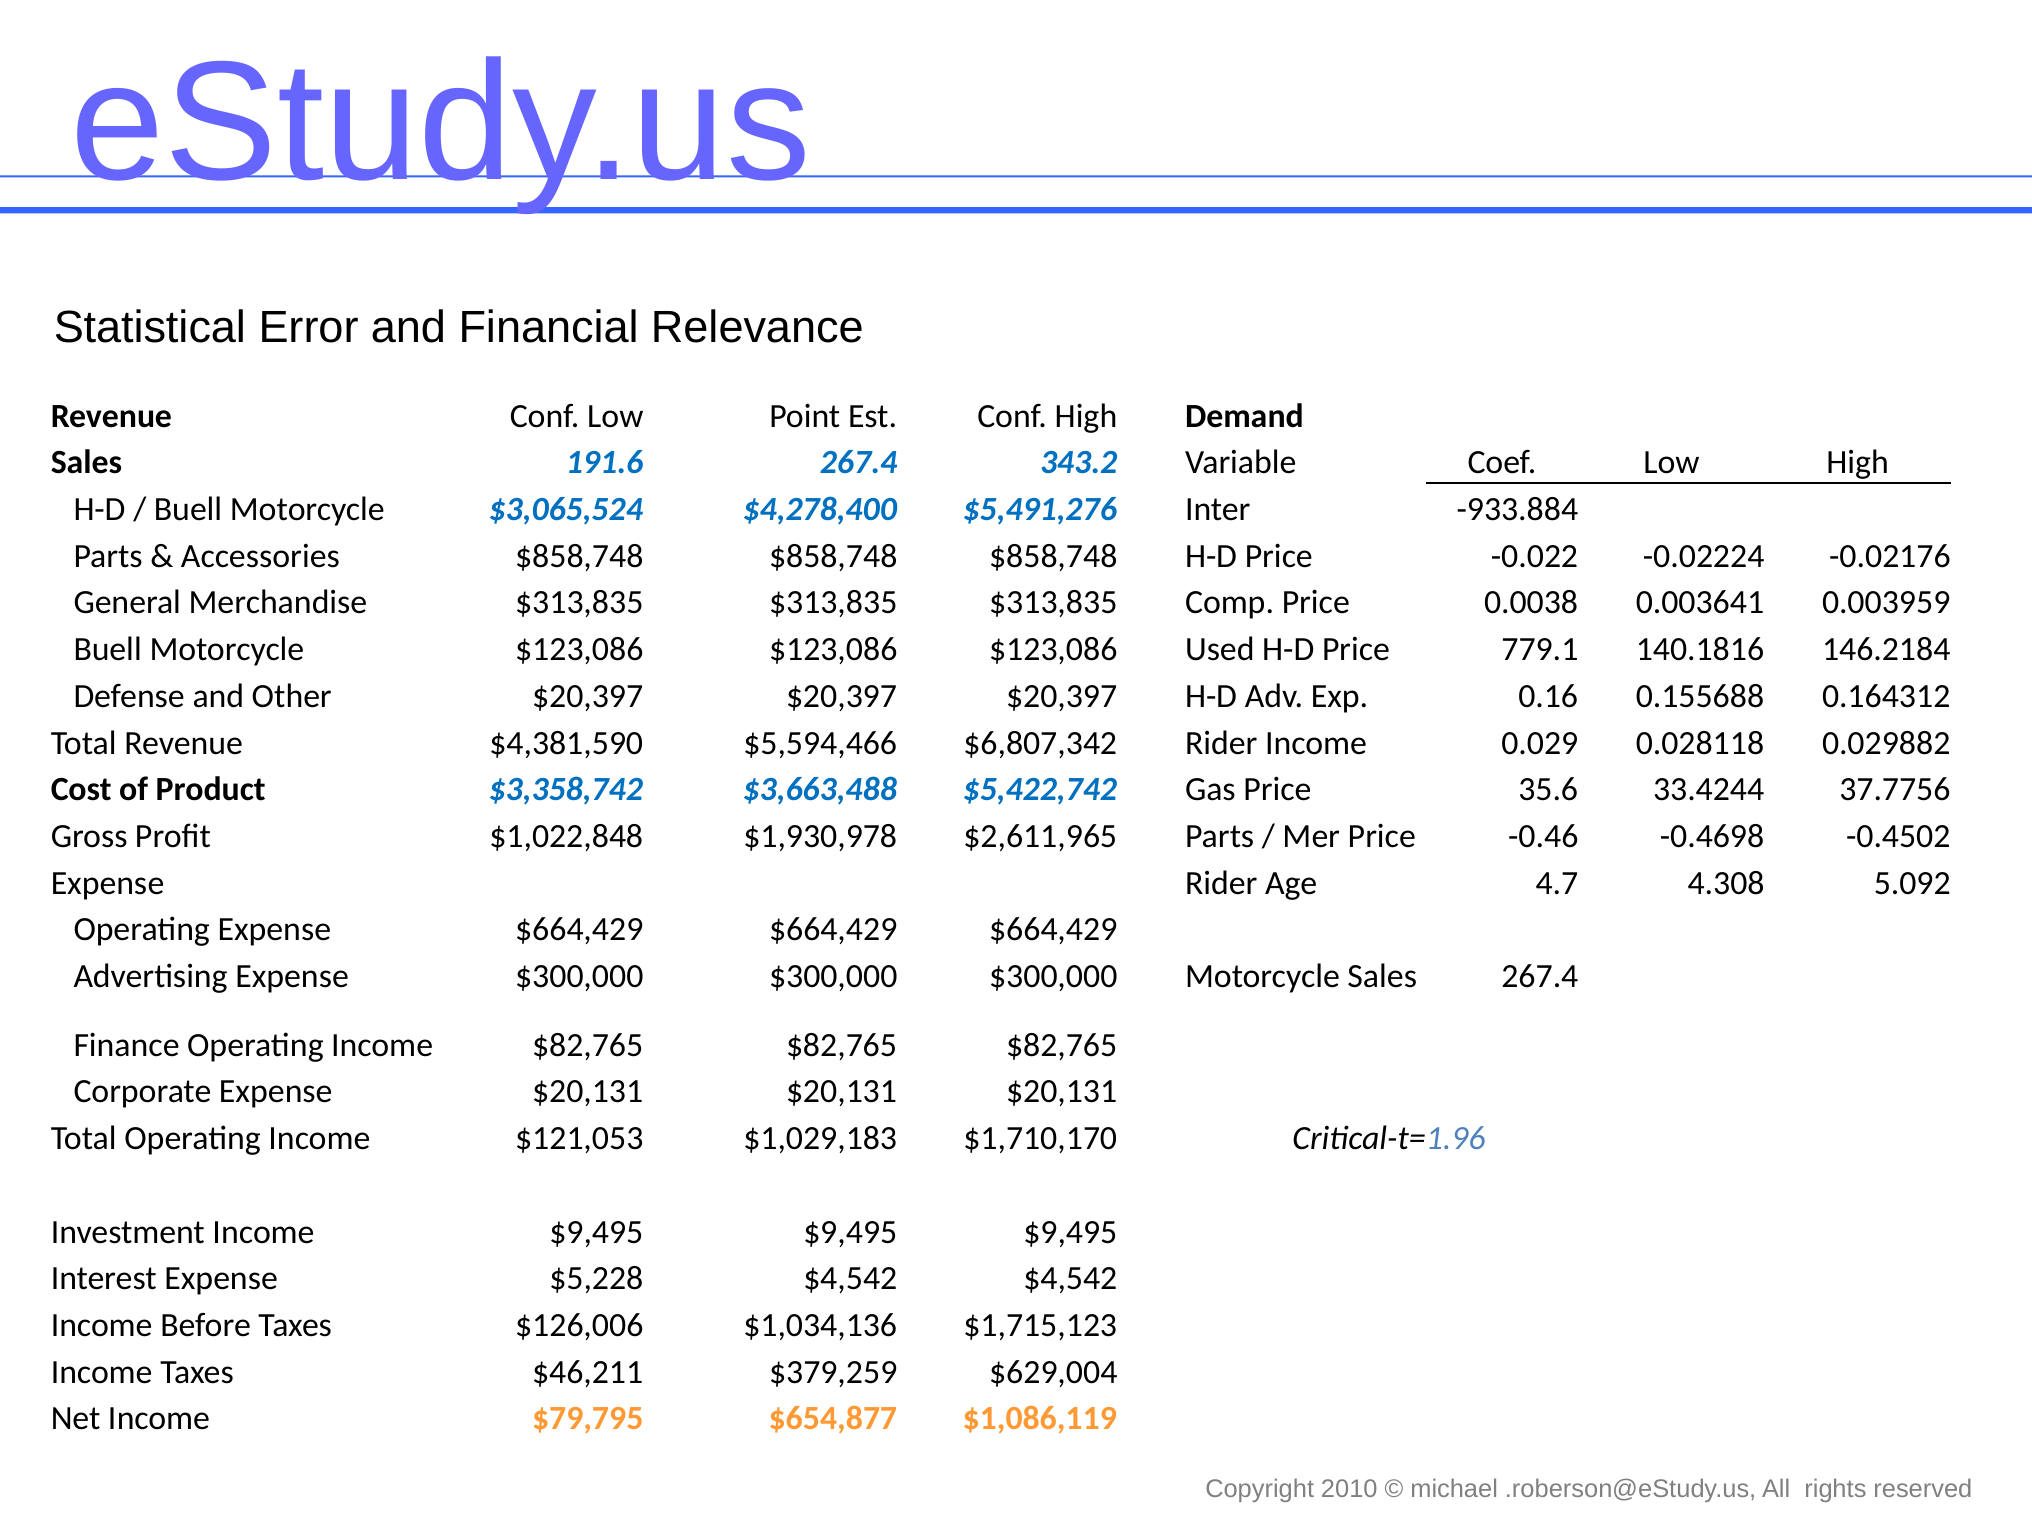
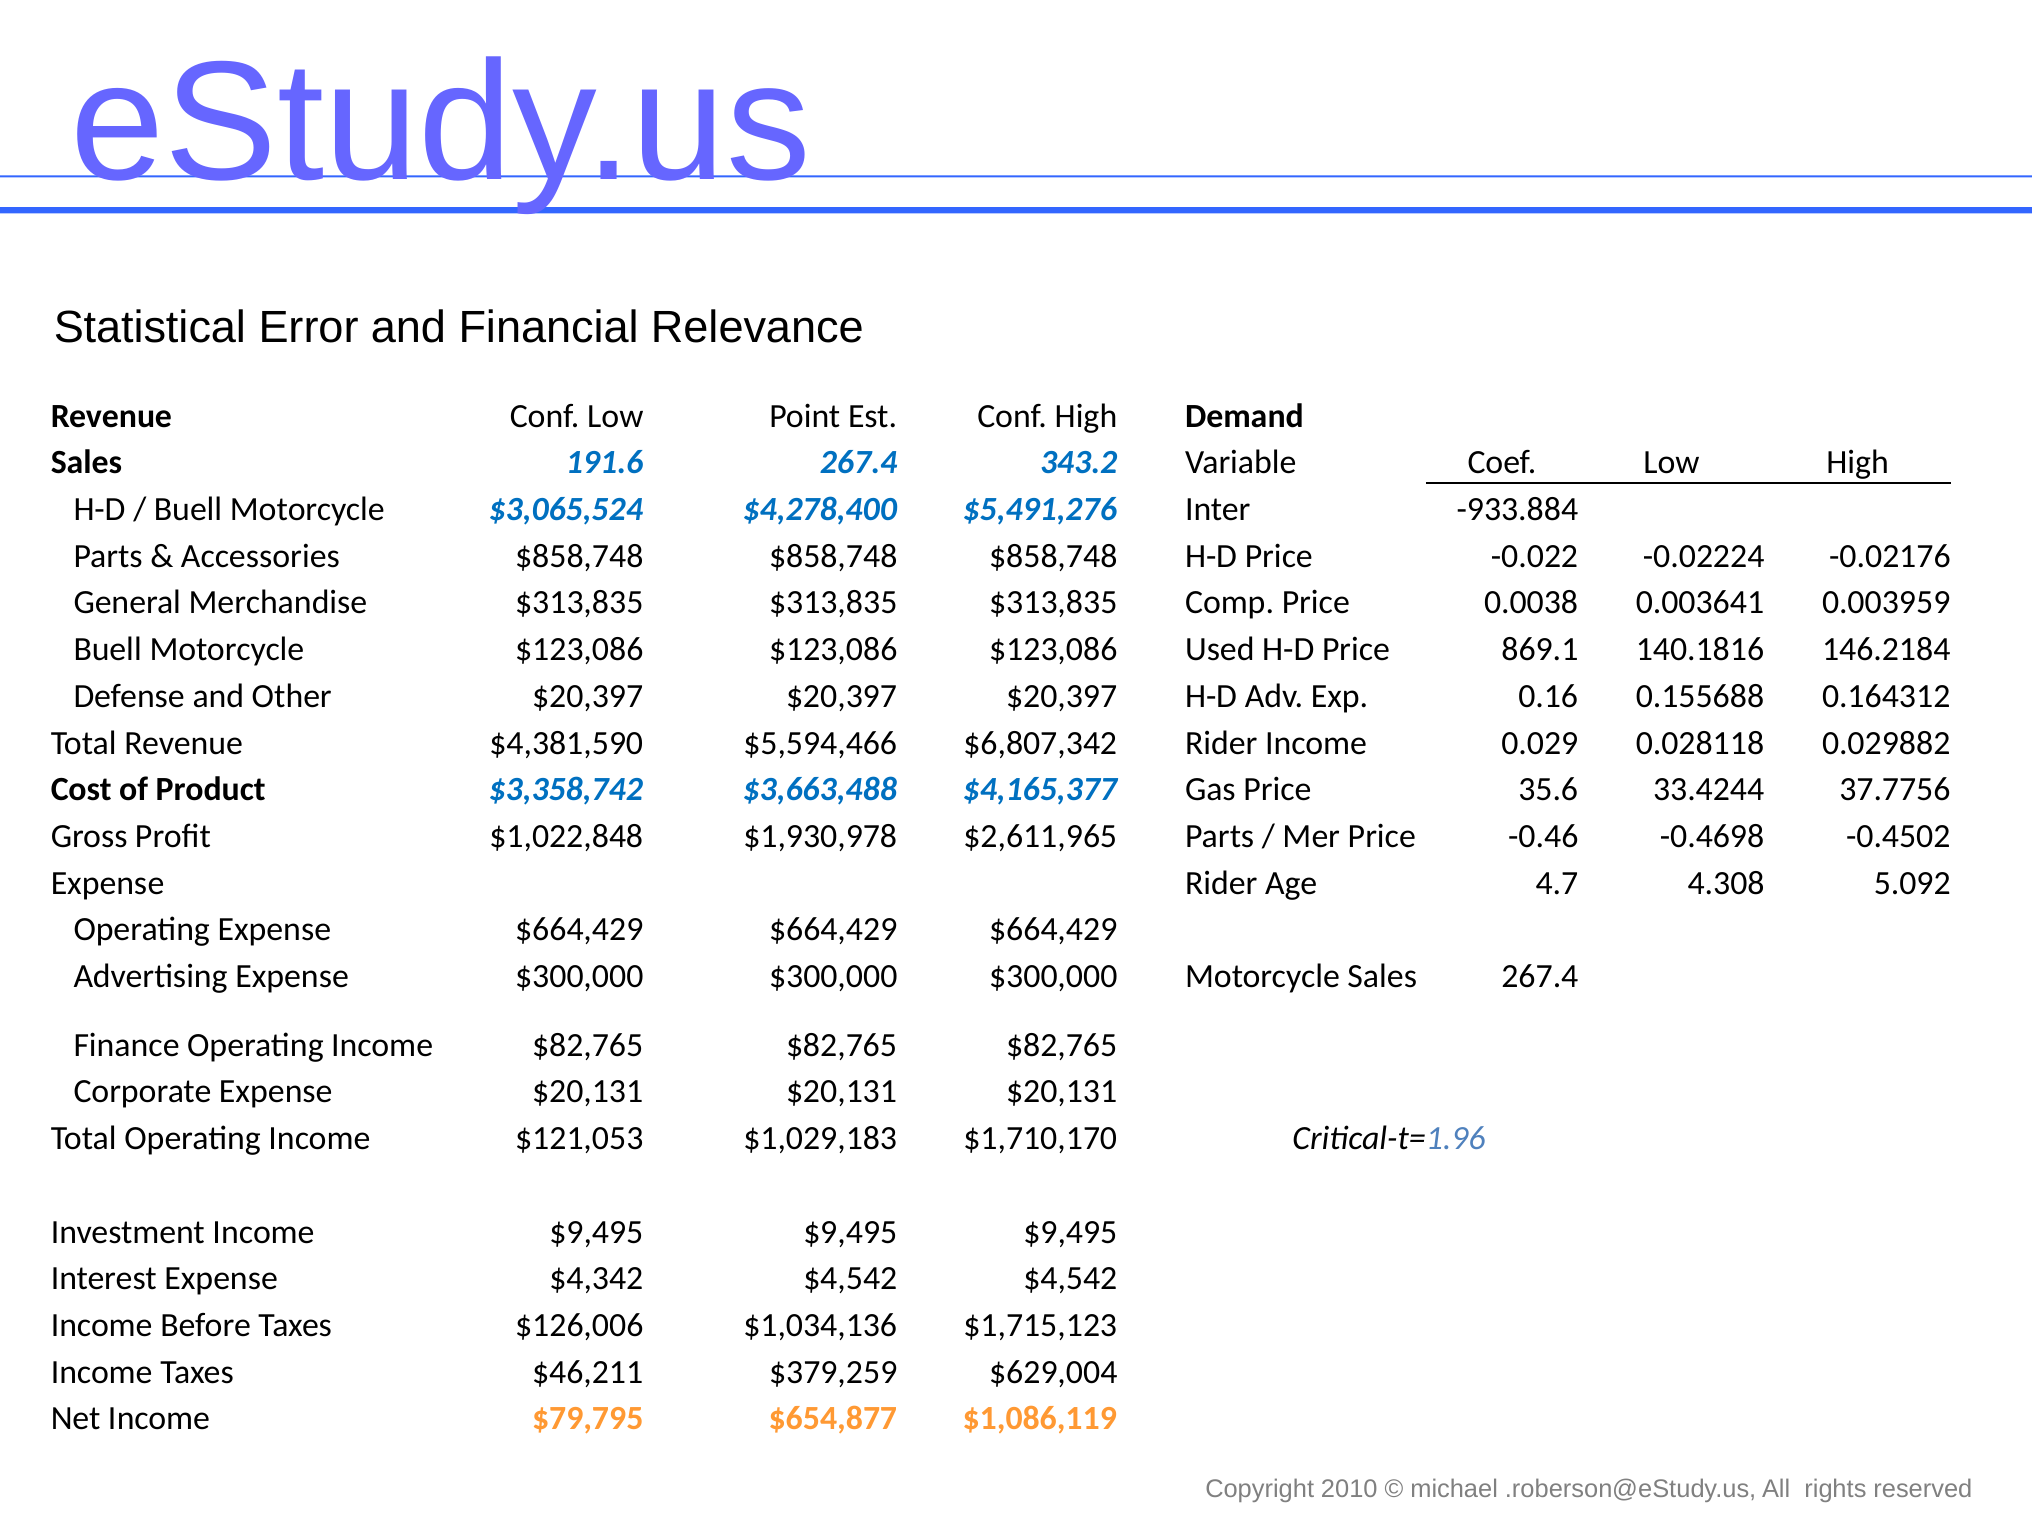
779.1: 779.1 -> 869.1
$5,422,742: $5,422,742 -> $4,165,377
$5,228: $5,228 -> $4,342
